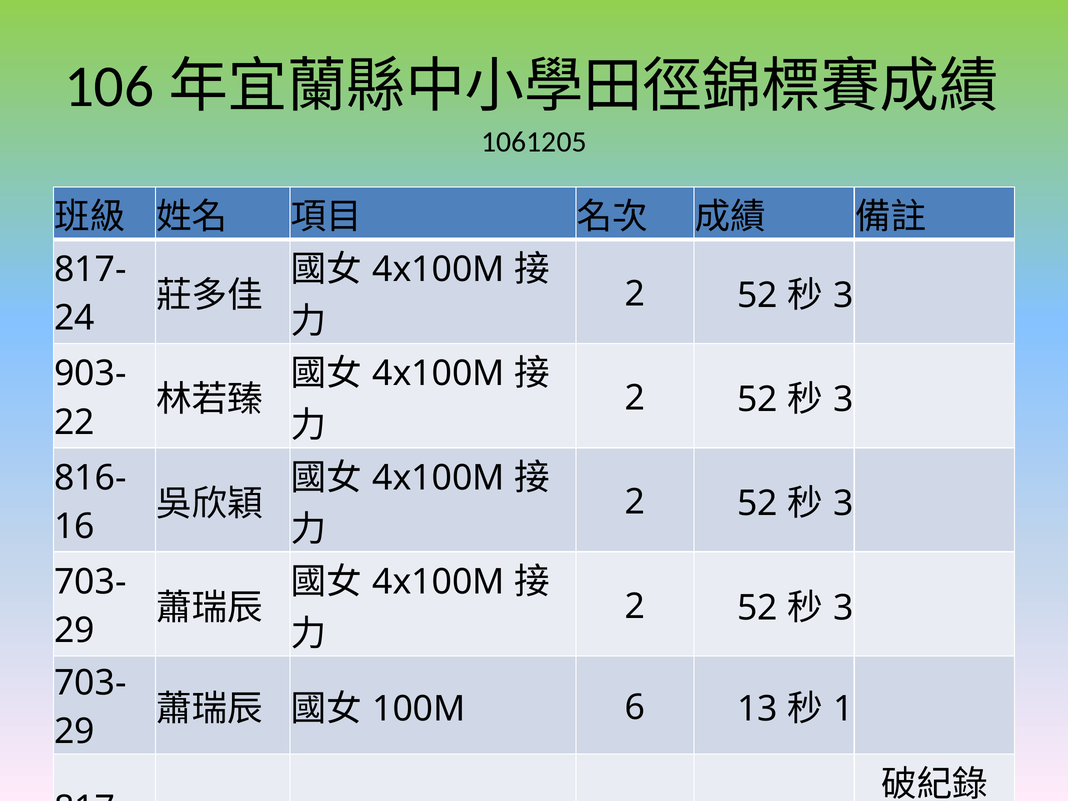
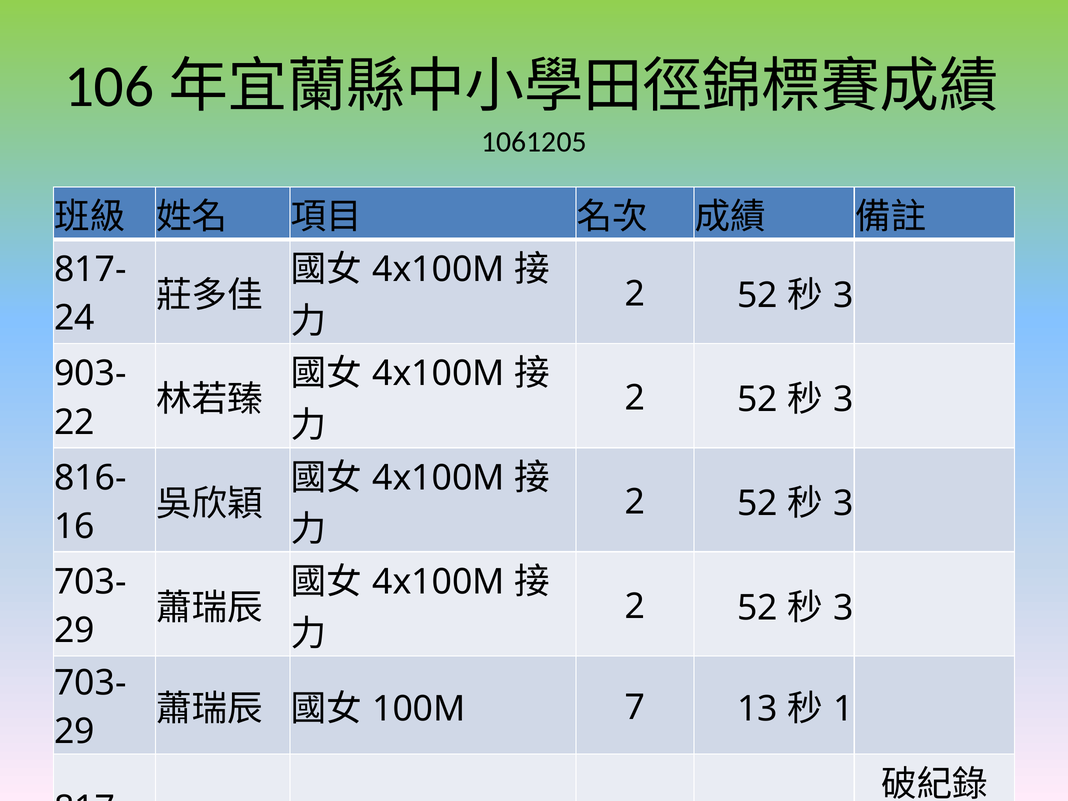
6: 6 -> 7
